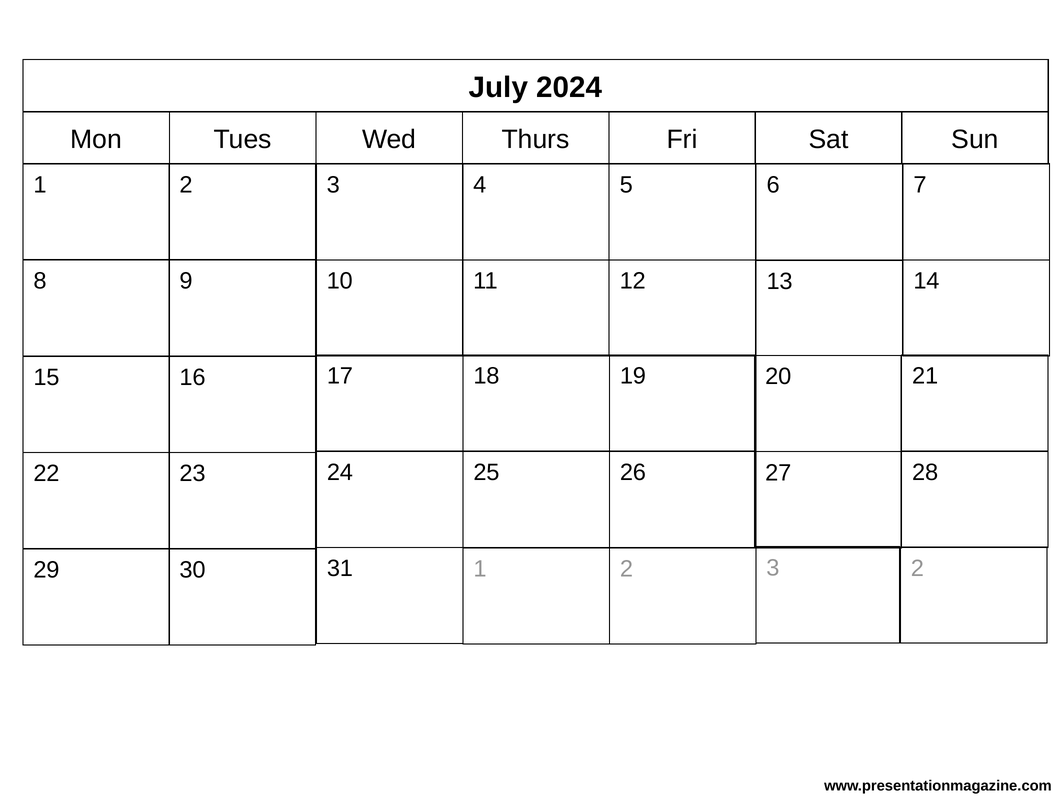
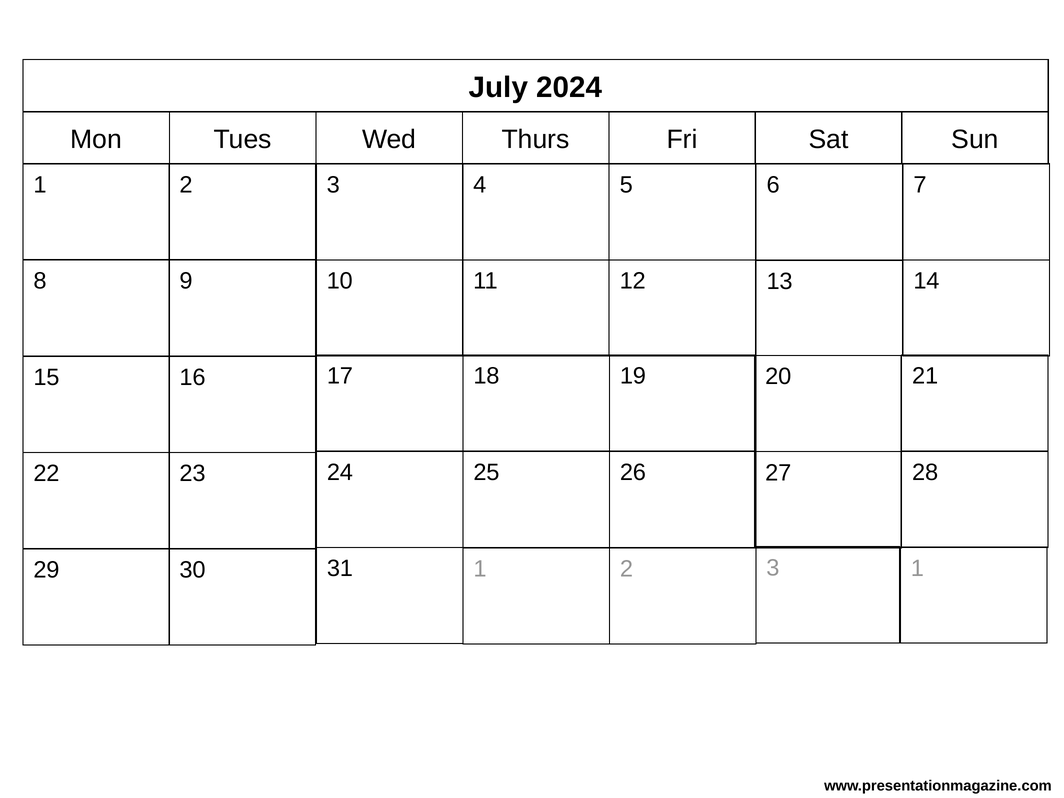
1 2: 2 -> 1
